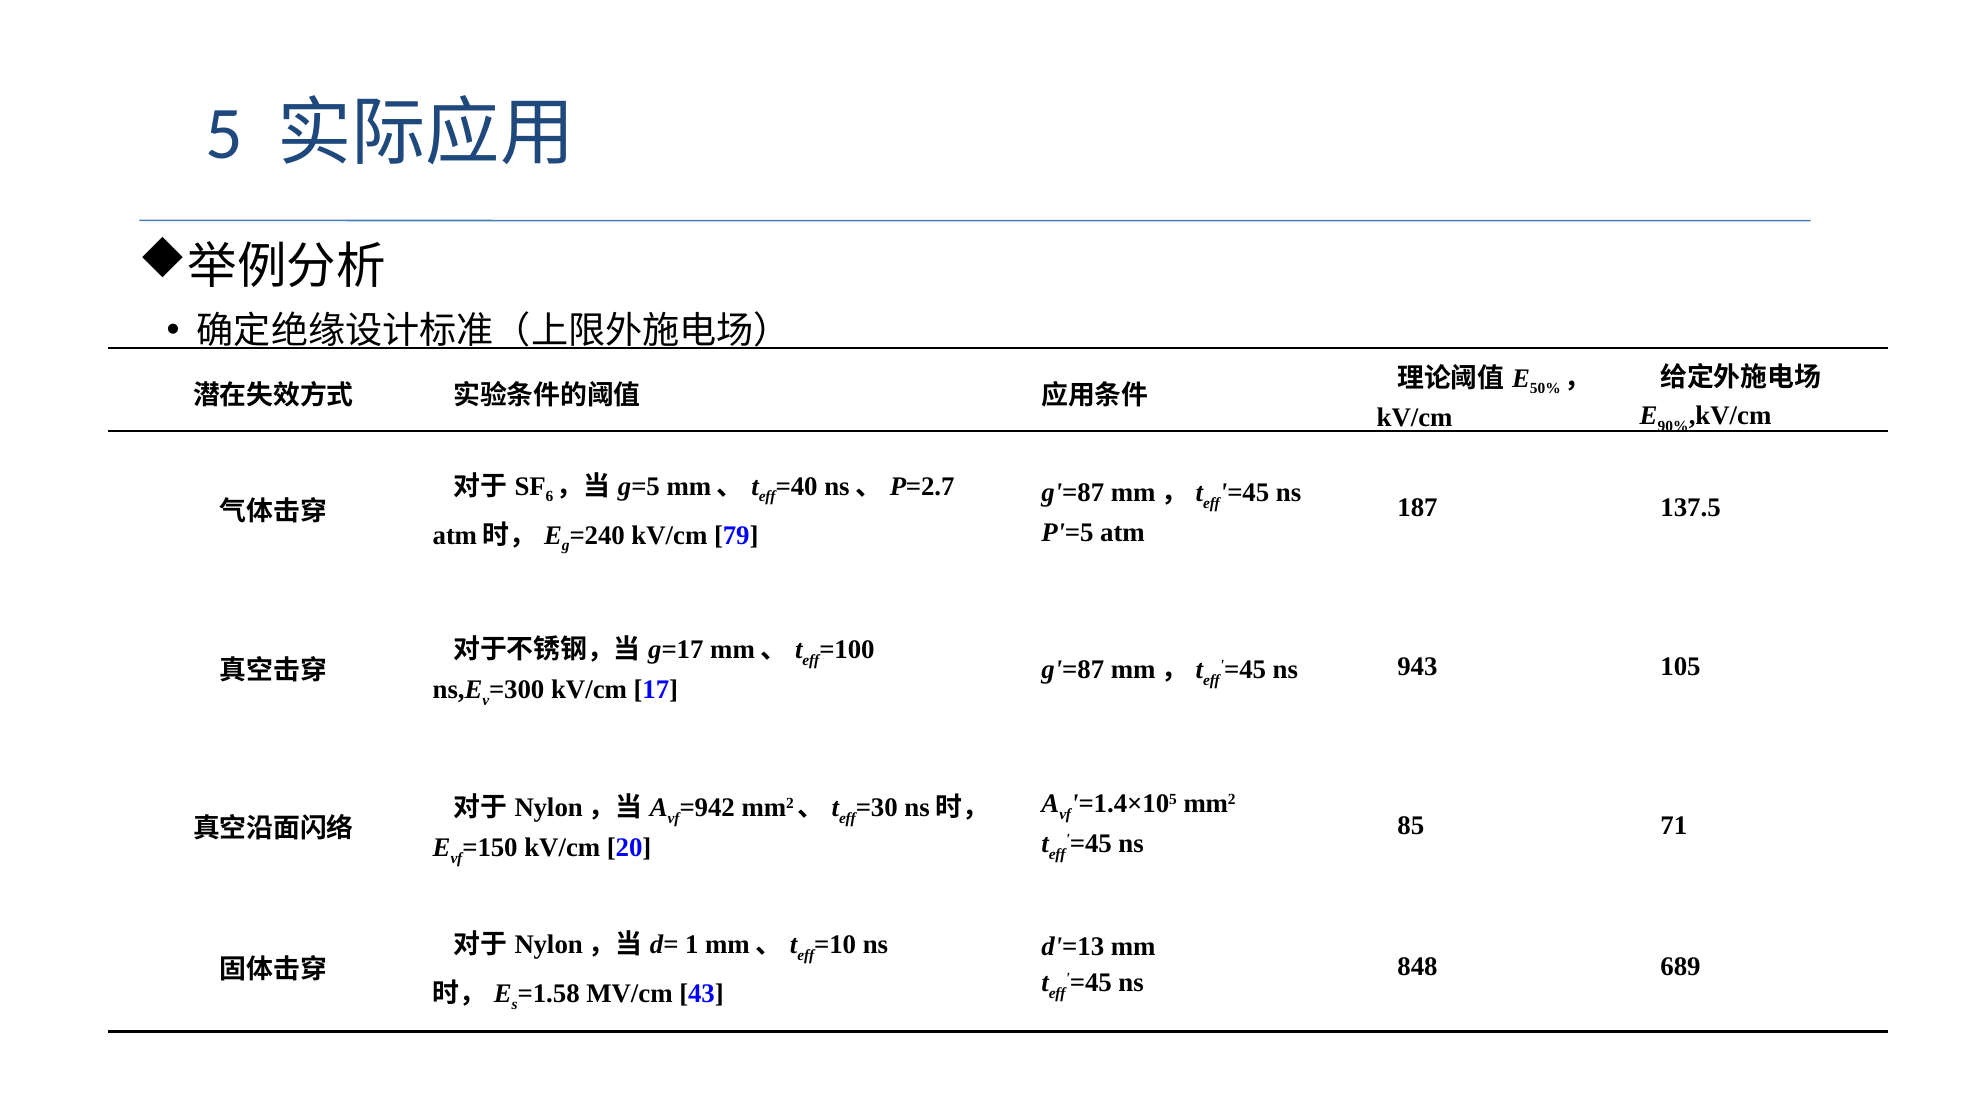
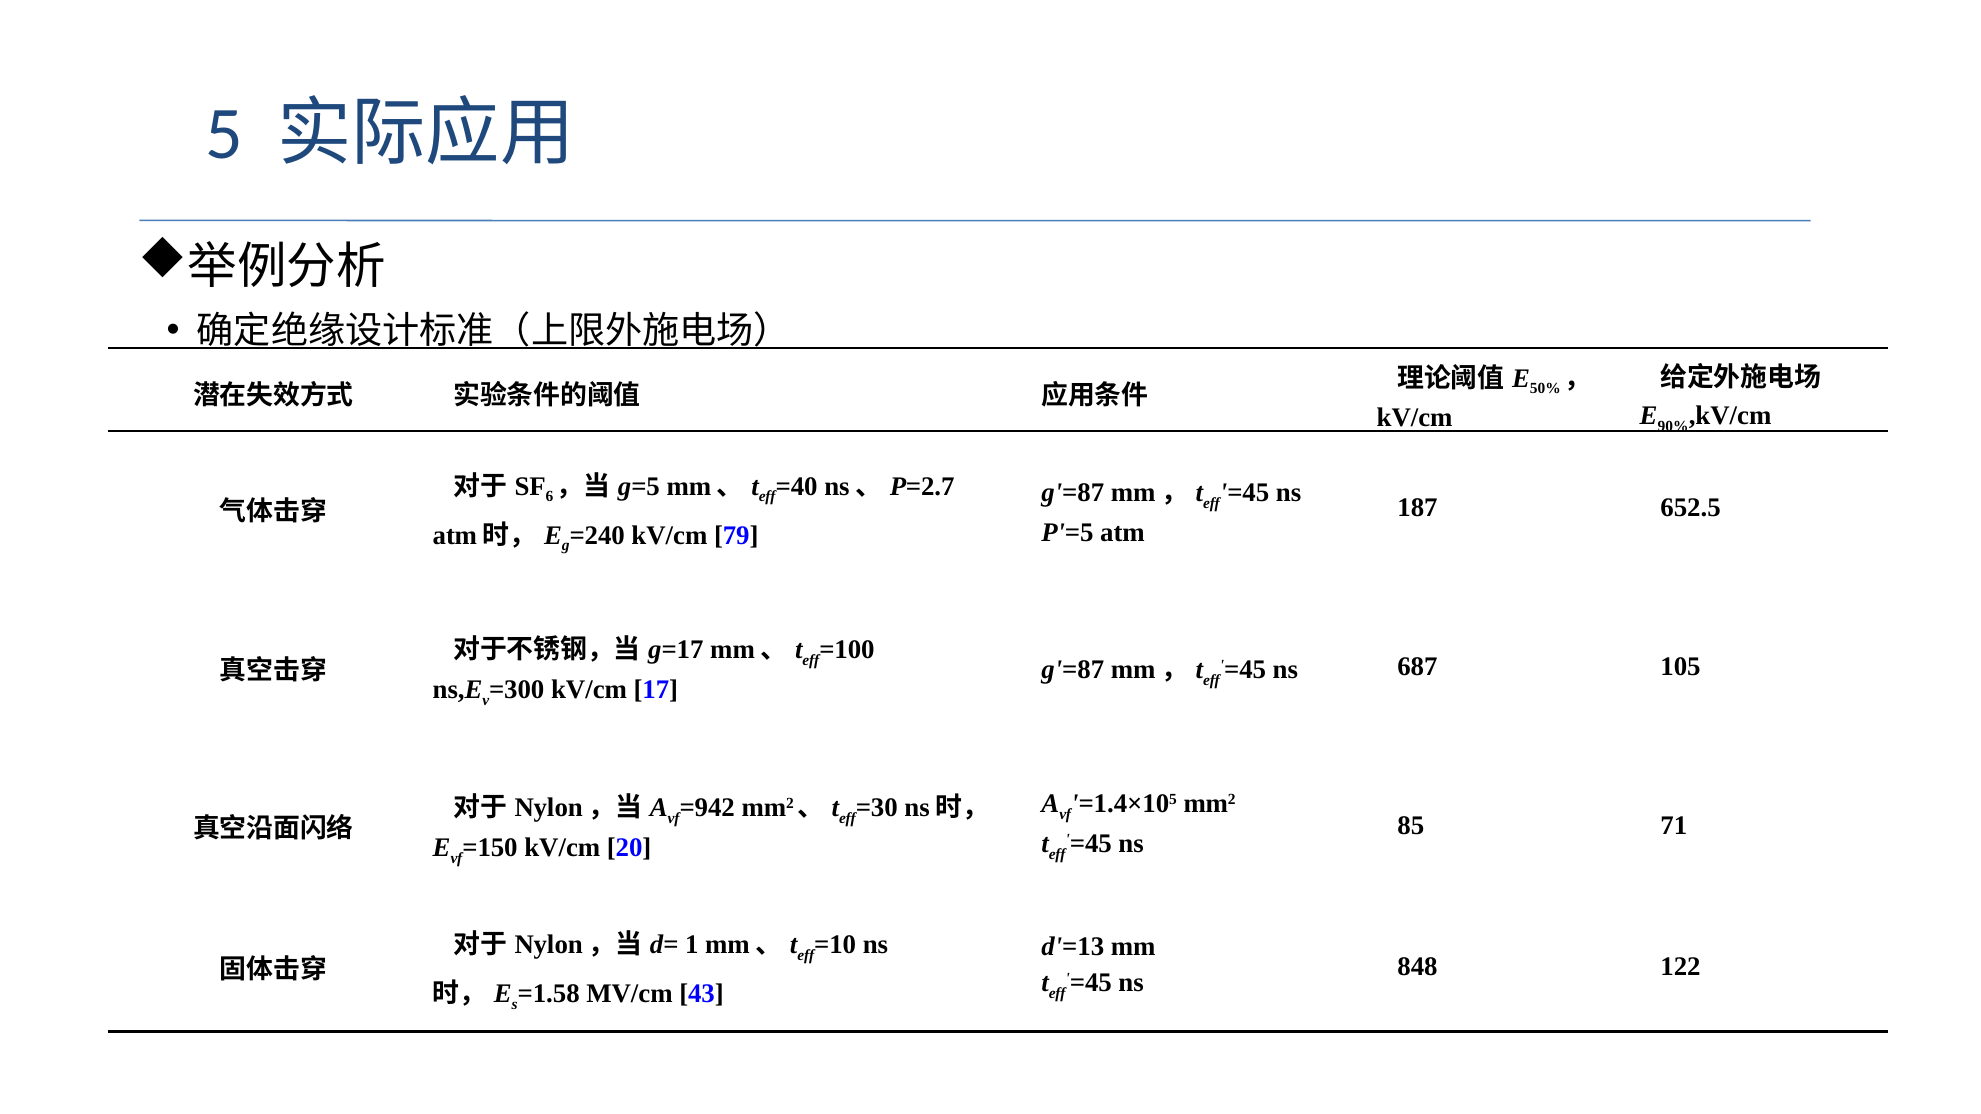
137.5: 137.5 -> 652.5
943: 943 -> 687
689: 689 -> 122
